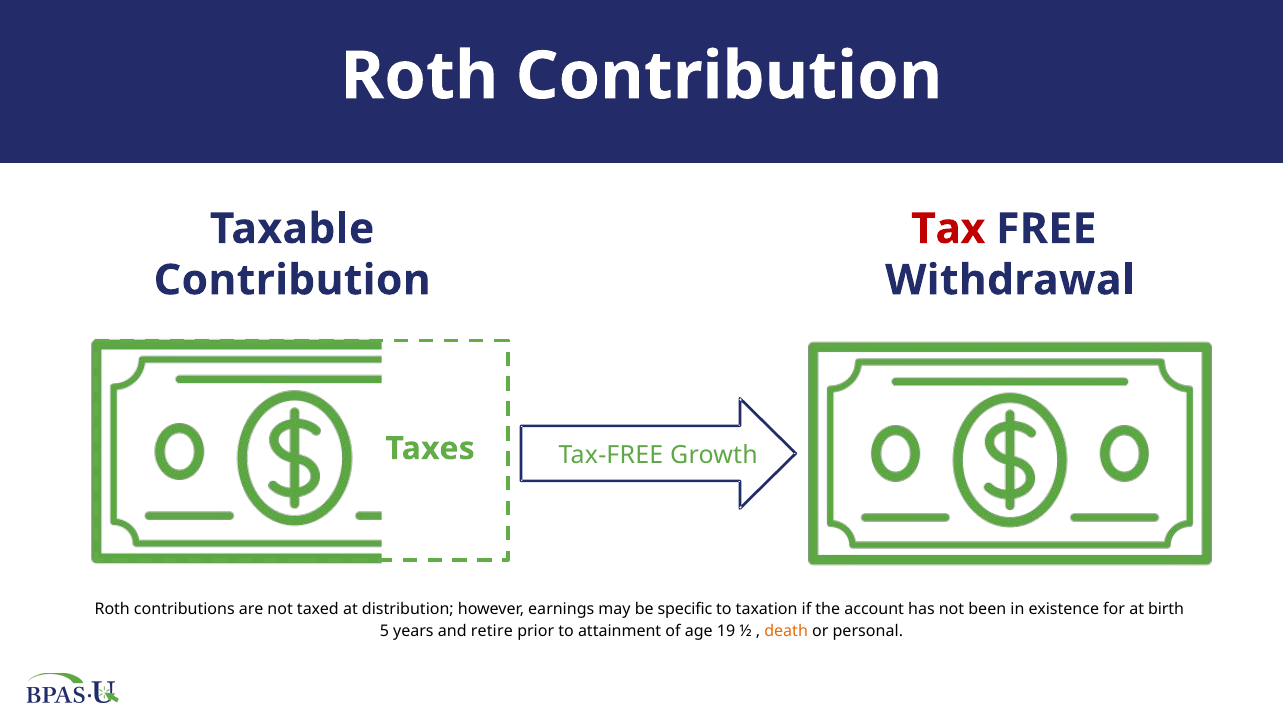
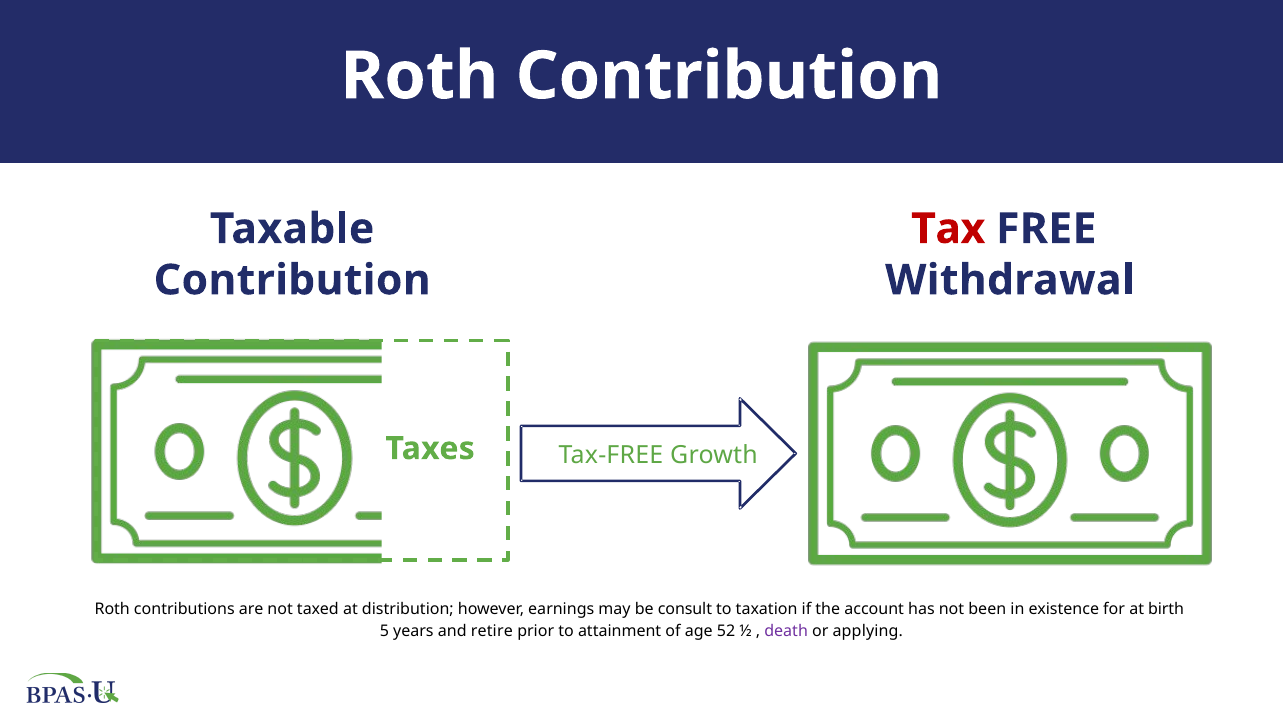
specific: specific -> consult
19: 19 -> 52
death colour: orange -> purple
personal: personal -> applying
